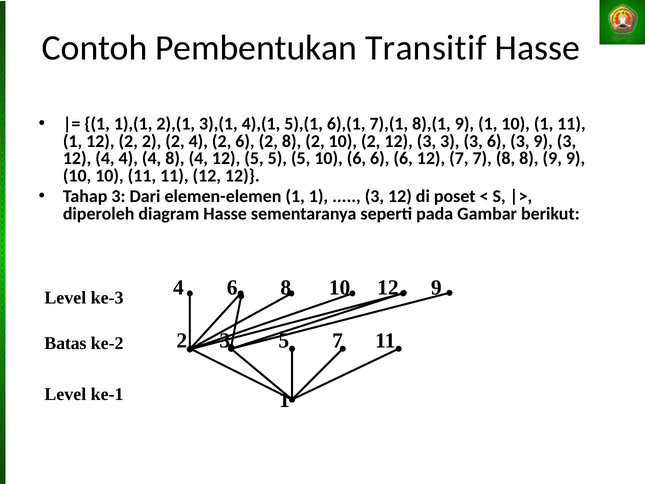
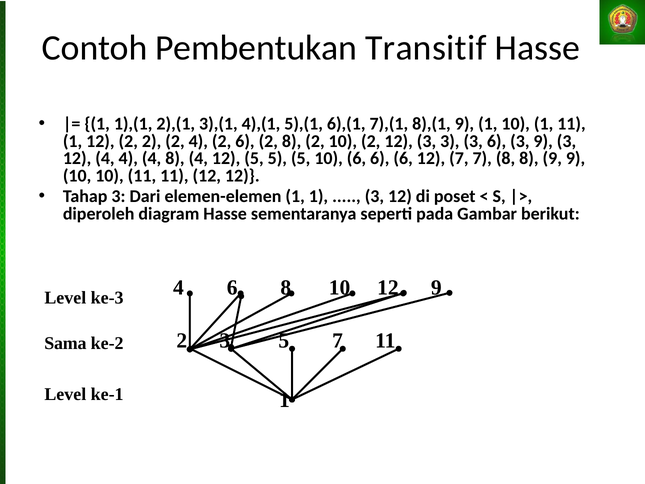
Batas: Batas -> Sama
